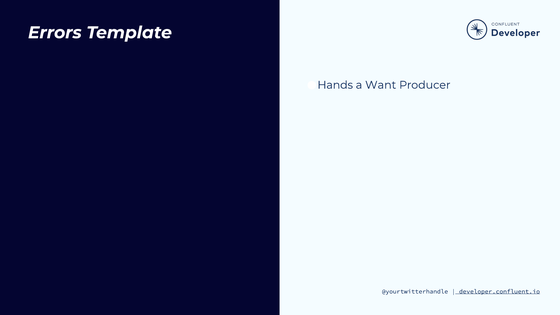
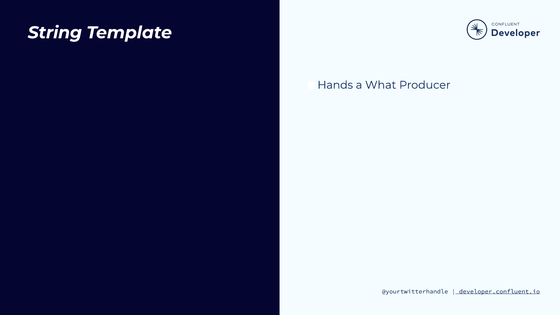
Errors: Errors -> String
Want: Want -> What
